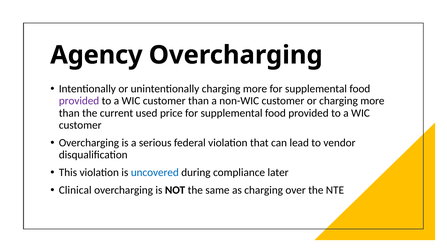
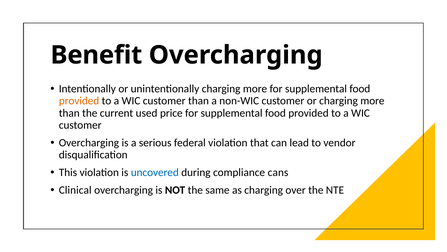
Agency: Agency -> Benefit
provided at (79, 101) colour: purple -> orange
later: later -> cans
